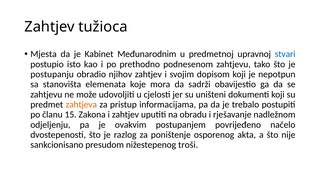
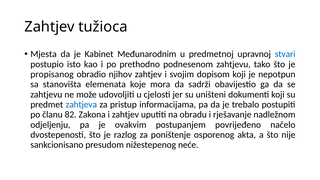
postupanju: postupanju -> propisanog
zahtjeva colour: orange -> blue
15: 15 -> 82
troši: troši -> neće
